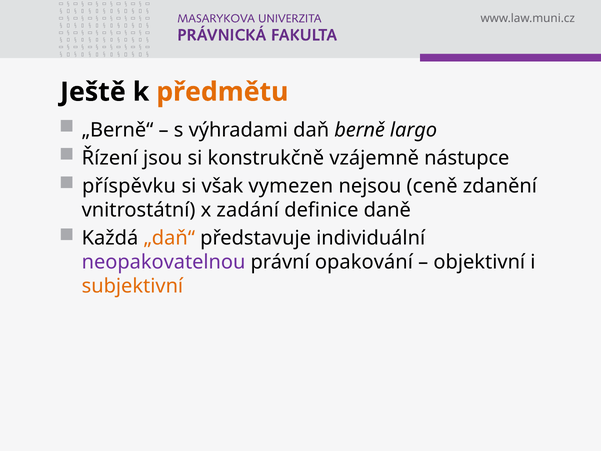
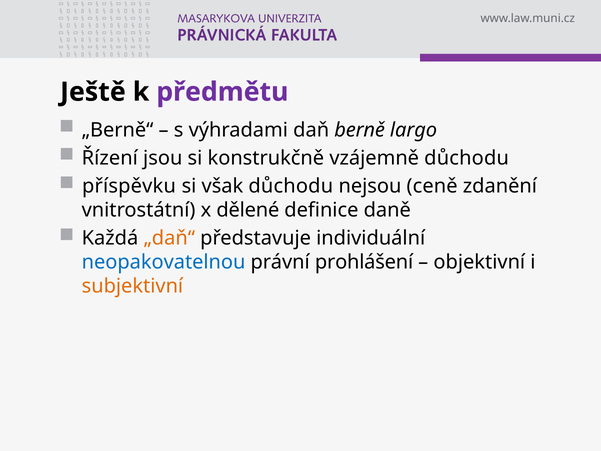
předmětu colour: orange -> purple
vzájemně nástupce: nástupce -> důchodu
však vymezen: vymezen -> důchodu
zadání: zadání -> dělené
neopakovatelnou colour: purple -> blue
opakování: opakování -> prohlášení
